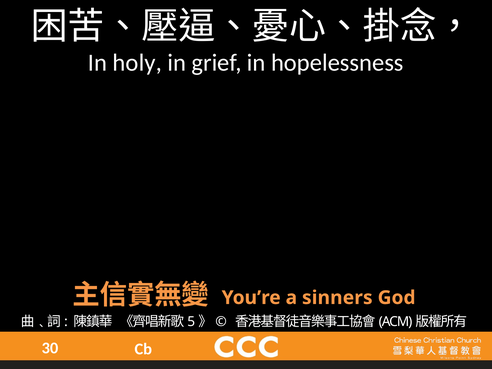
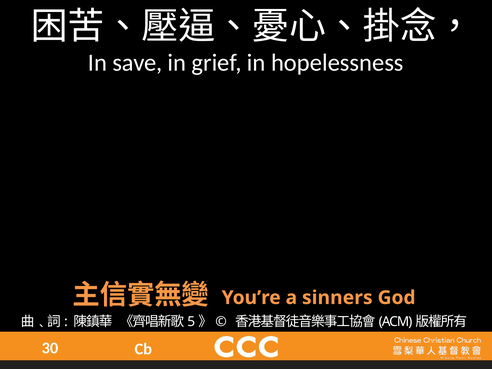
holy: holy -> save
